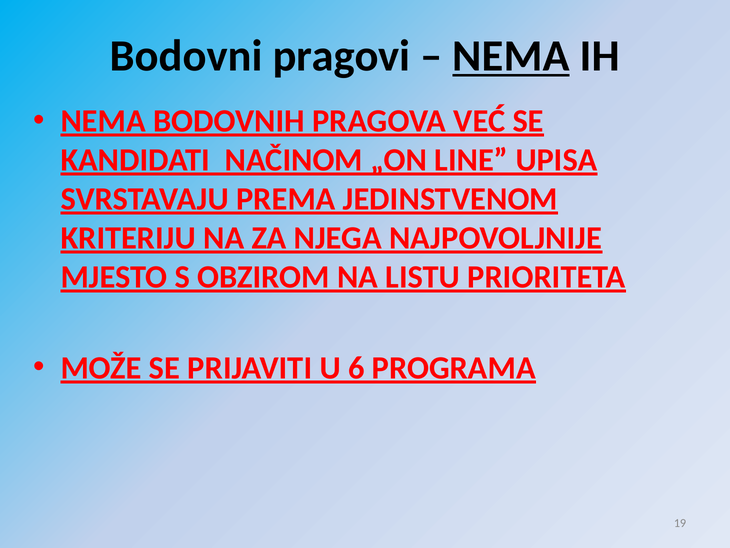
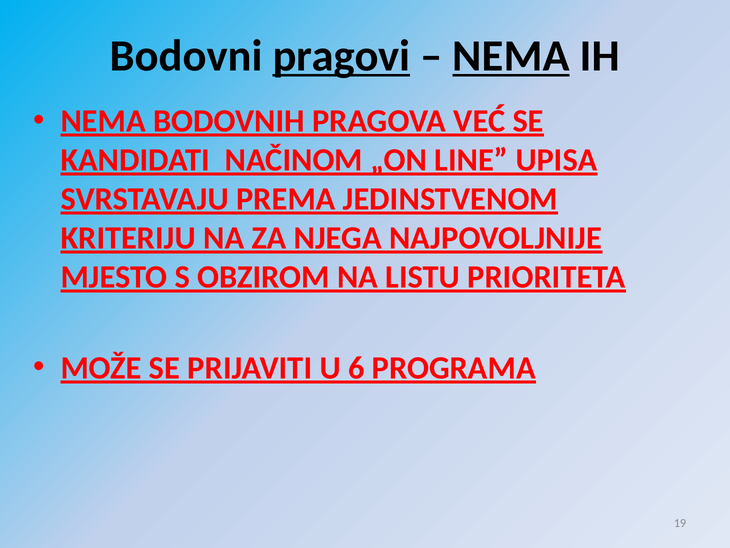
pragovi underline: none -> present
